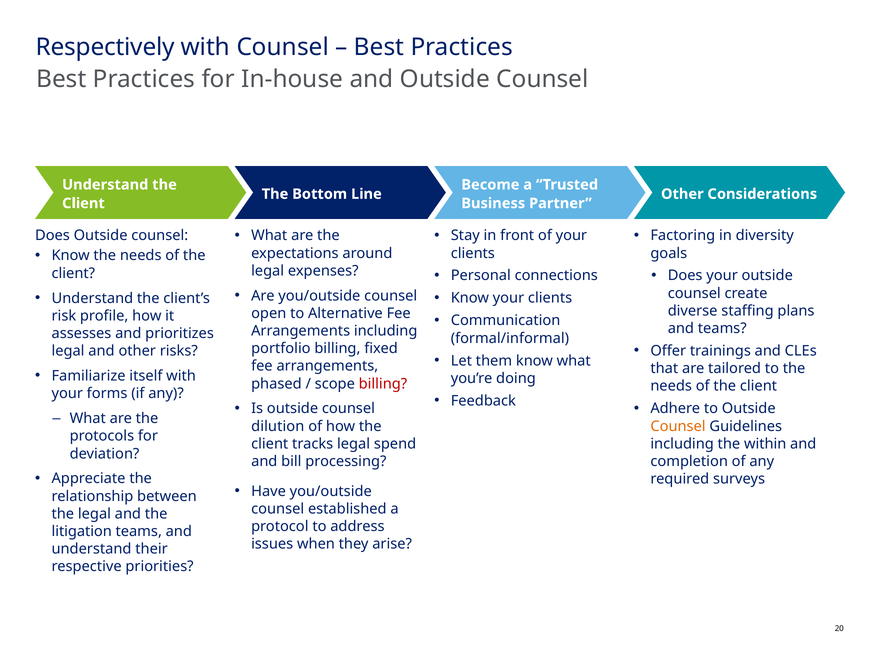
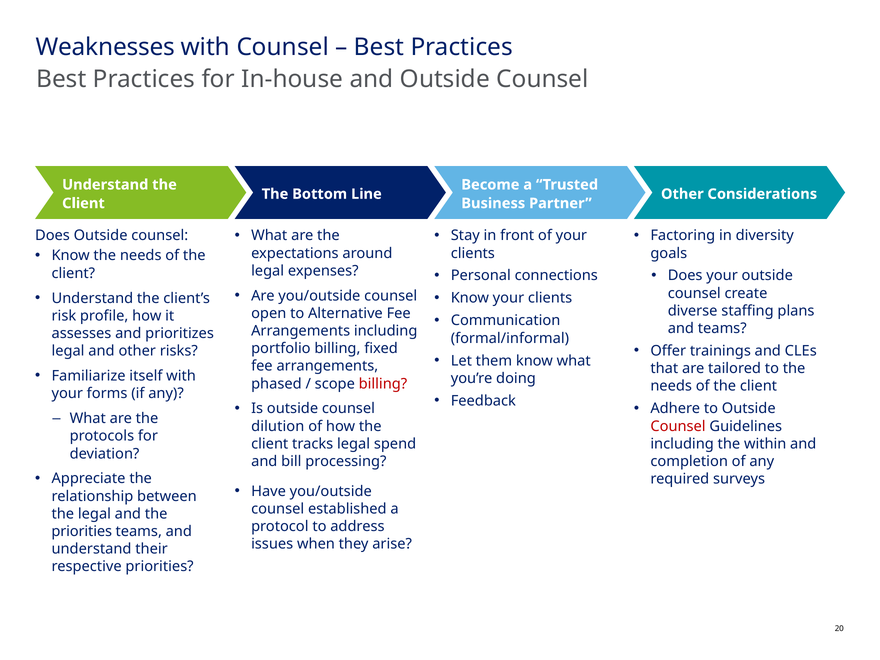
Respectively: Respectively -> Weaknesses
Counsel at (678, 426) colour: orange -> red
litigation at (82, 531): litigation -> priorities
